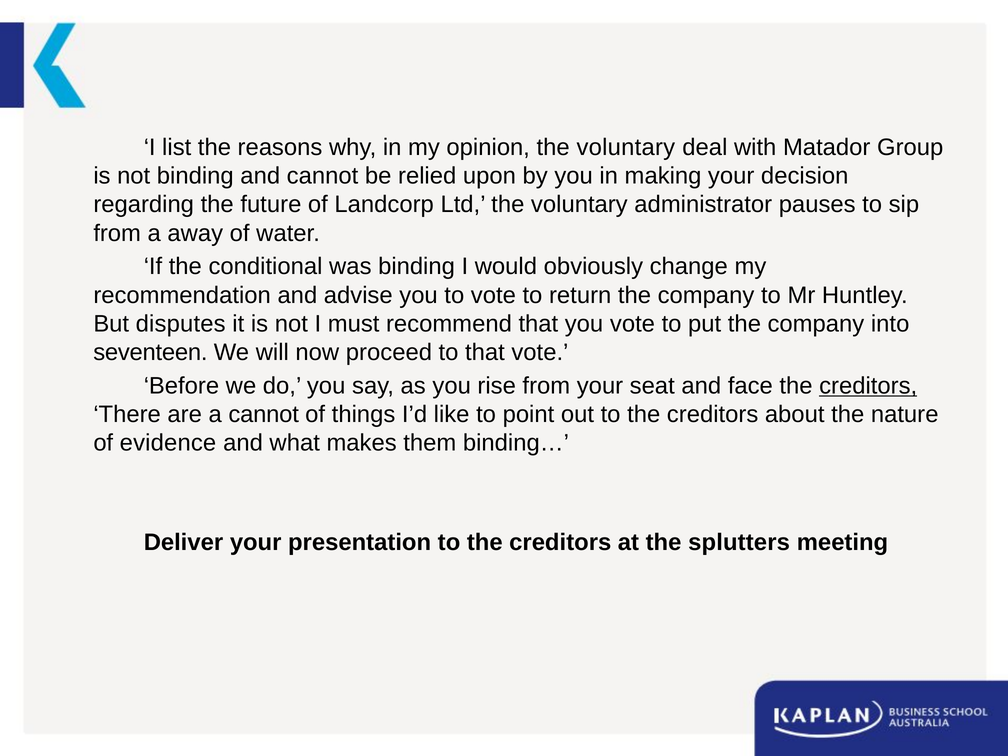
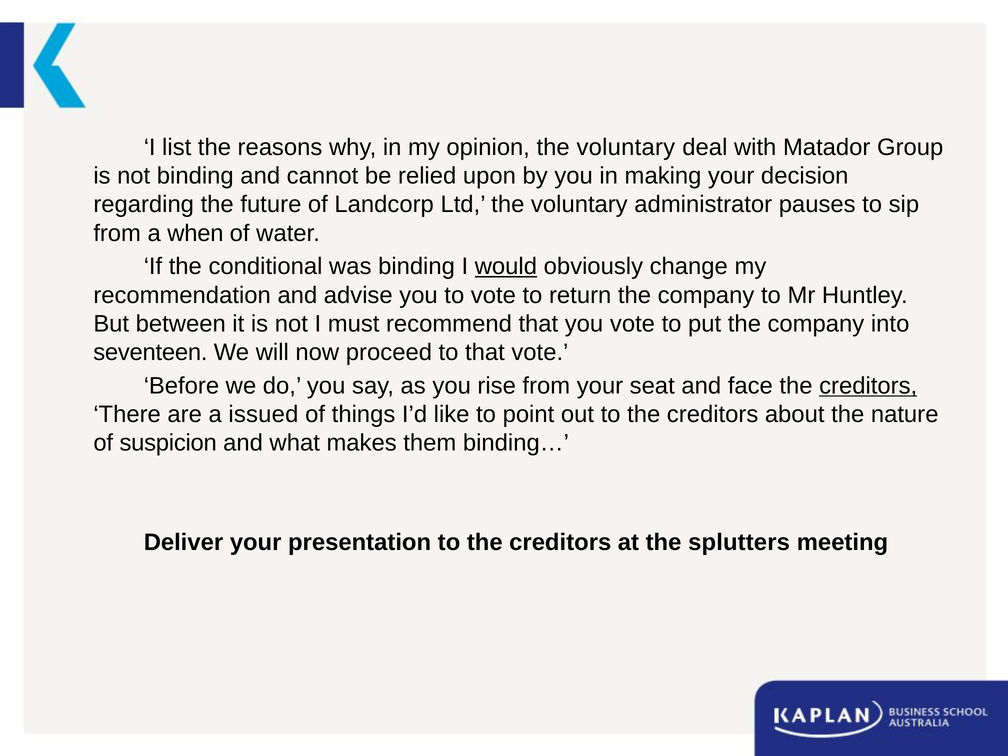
away: away -> when
would underline: none -> present
disputes: disputes -> between
a cannot: cannot -> issued
evidence: evidence -> suspicion
